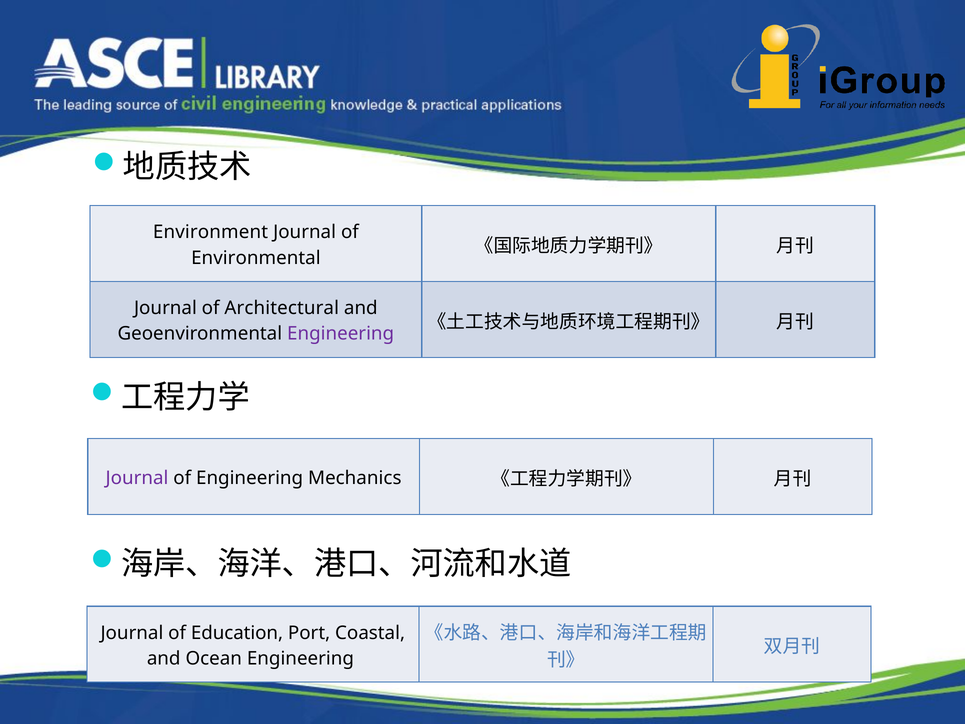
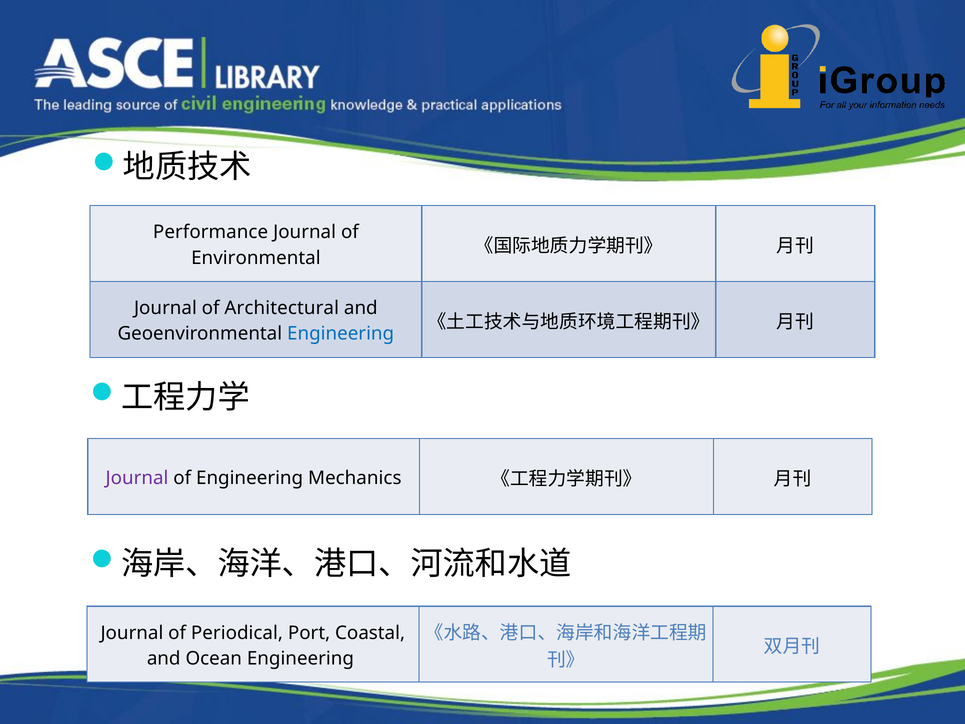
Environment: Environment -> Performance
Engineering at (341, 334) colour: purple -> blue
Education: Education -> Periodical
